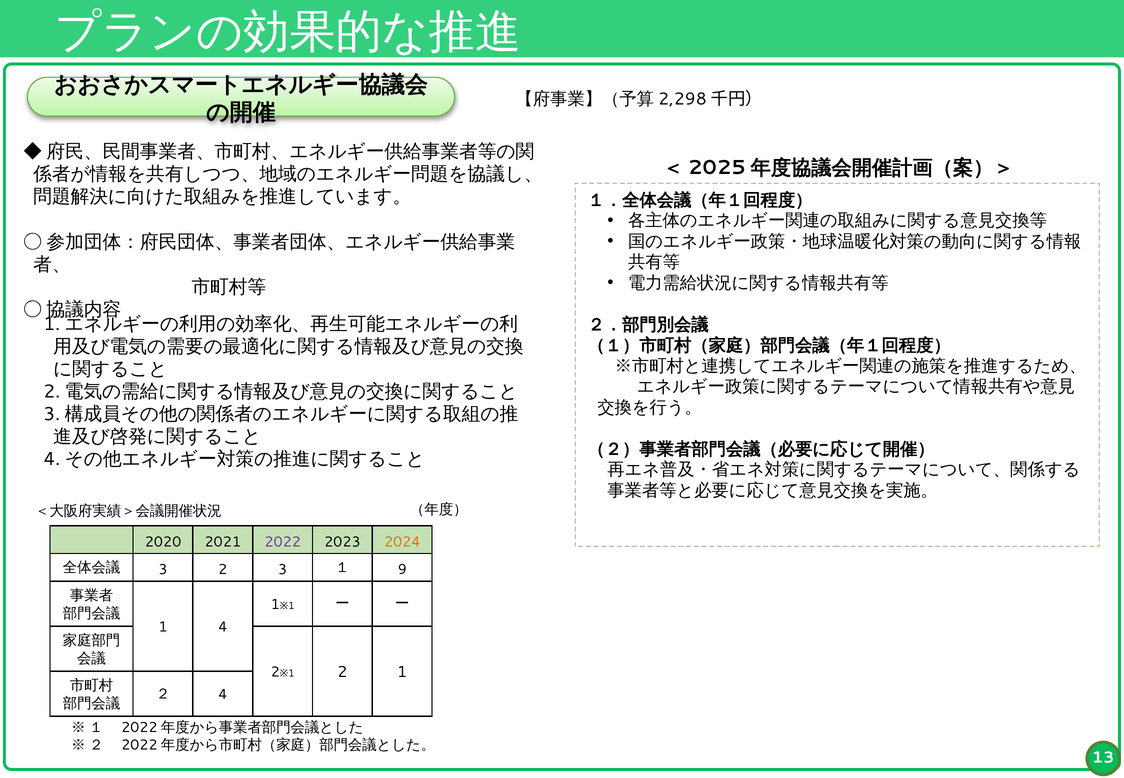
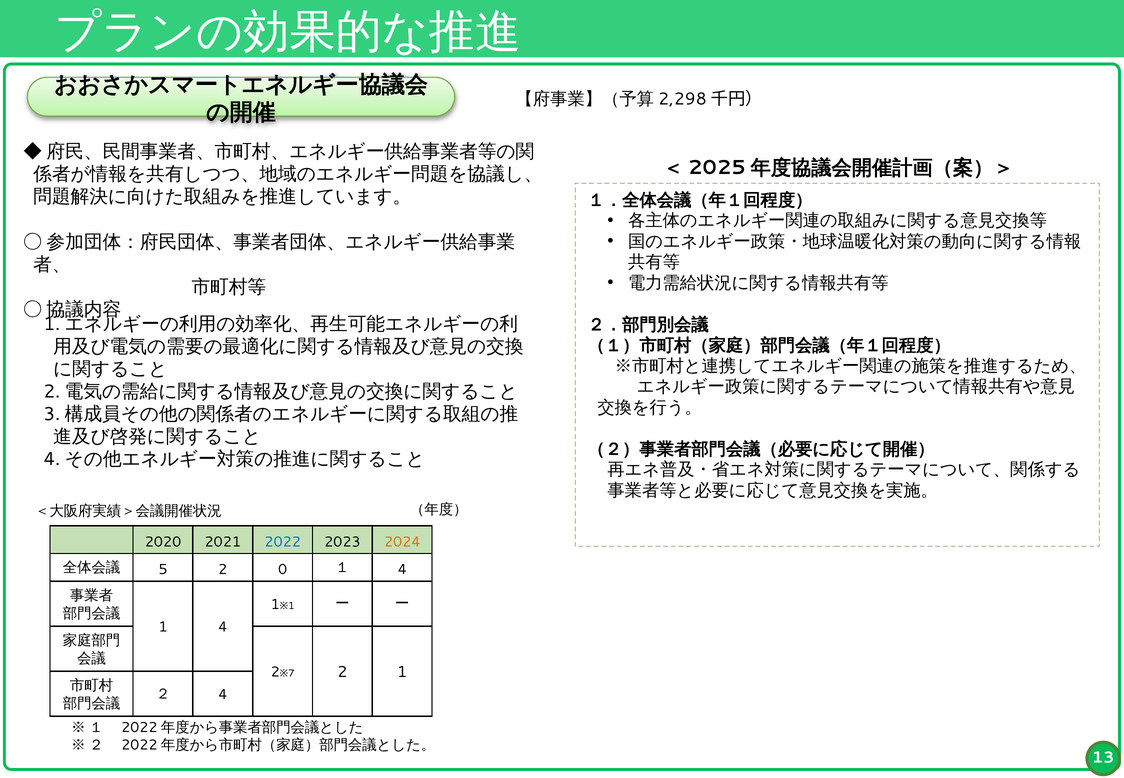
2022 colour: purple -> blue
3 at (163, 570): 3 -> 5
2 3: 3 -> 0
１ 9: 9 -> 4
1 at (291, 674): 1 -> 7
